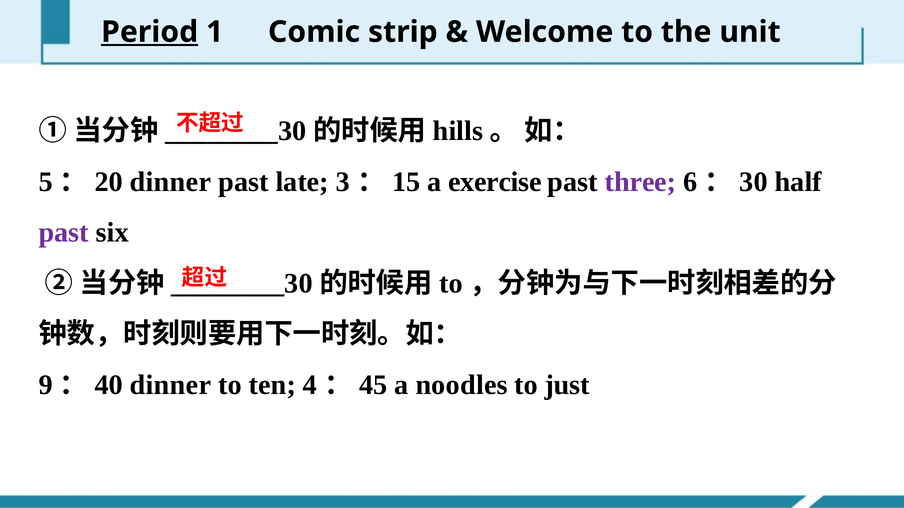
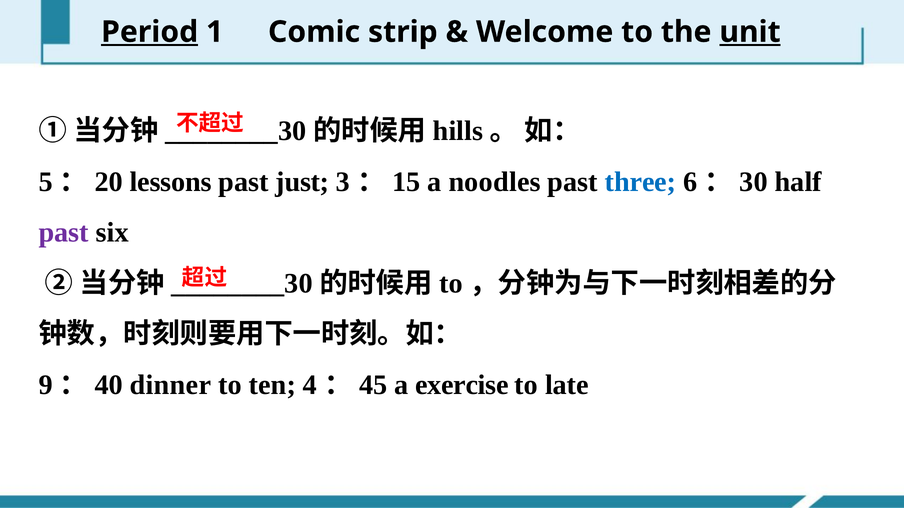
unit underline: none -> present
dinner at (170, 182): dinner -> lessons
late: late -> just
exercise: exercise -> noodles
three colour: purple -> blue
noodles: noodles -> exercise
just: just -> late
